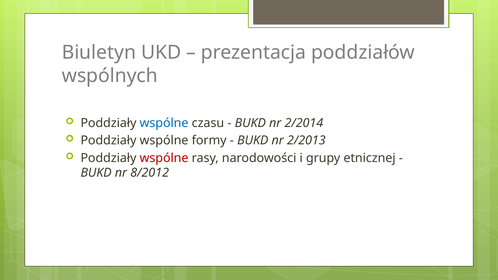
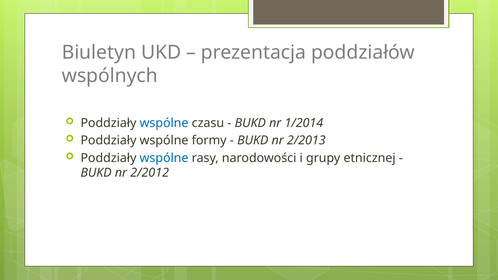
2/2014: 2/2014 -> 1/2014
wspólne at (164, 158) colour: red -> blue
8/2012: 8/2012 -> 2/2012
